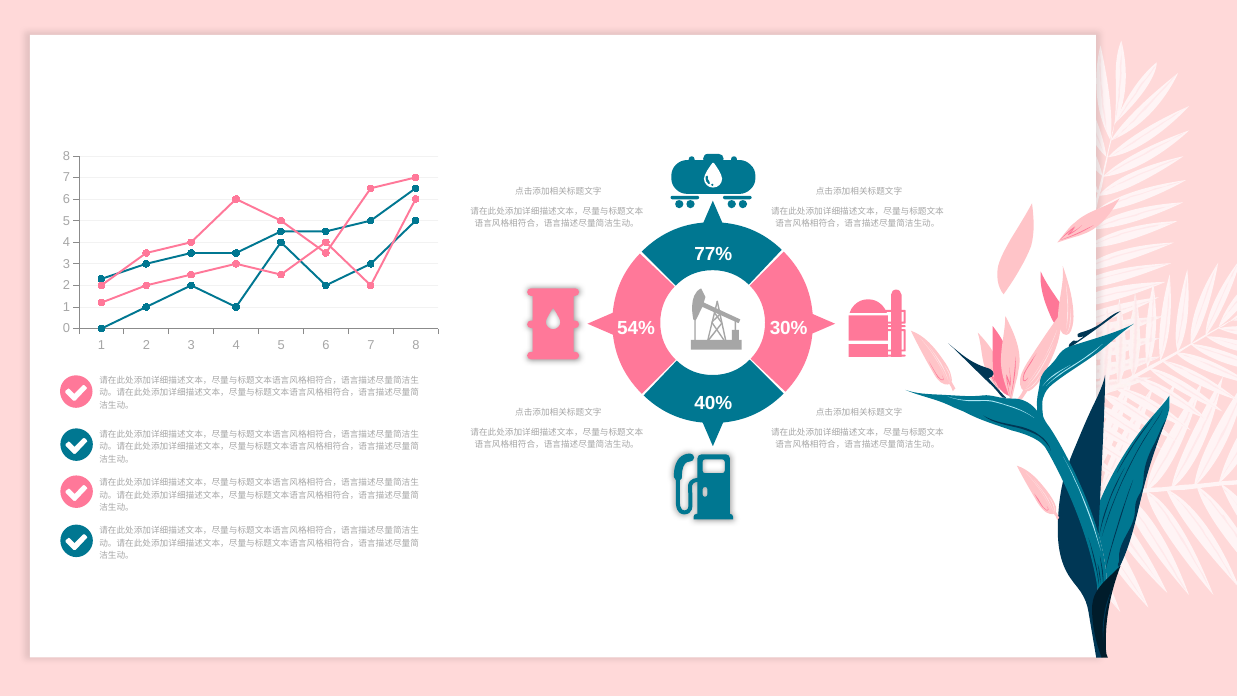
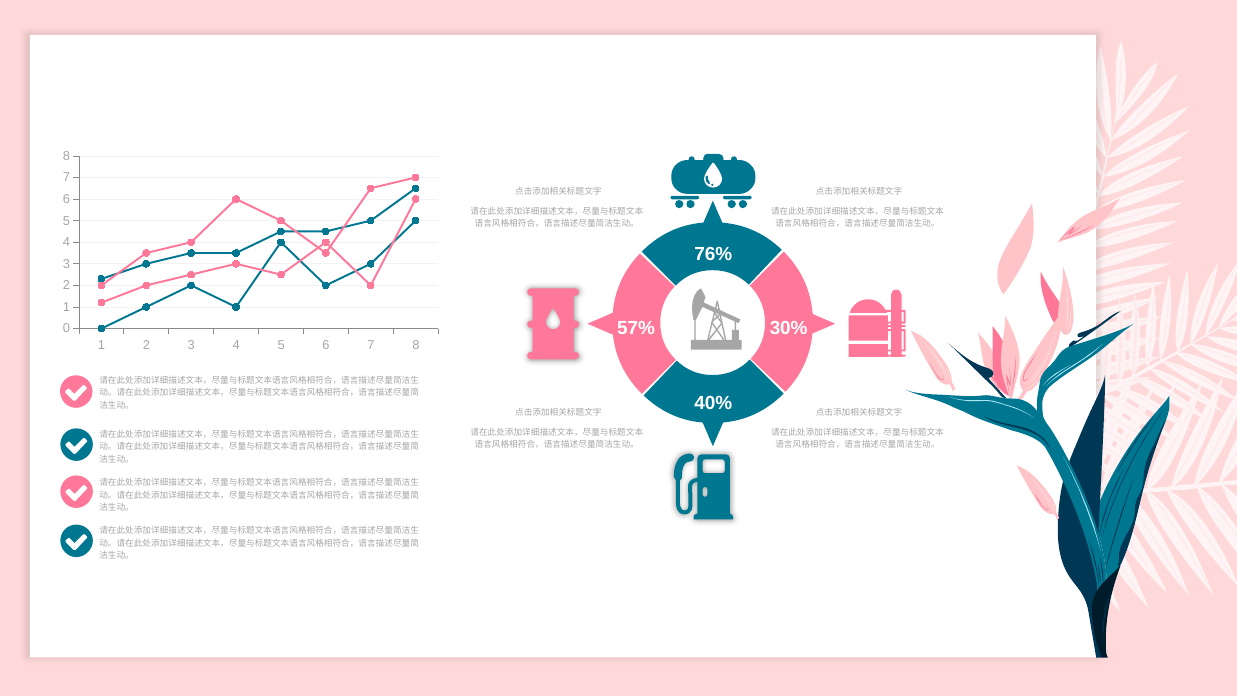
77%: 77% -> 76%
54%: 54% -> 57%
